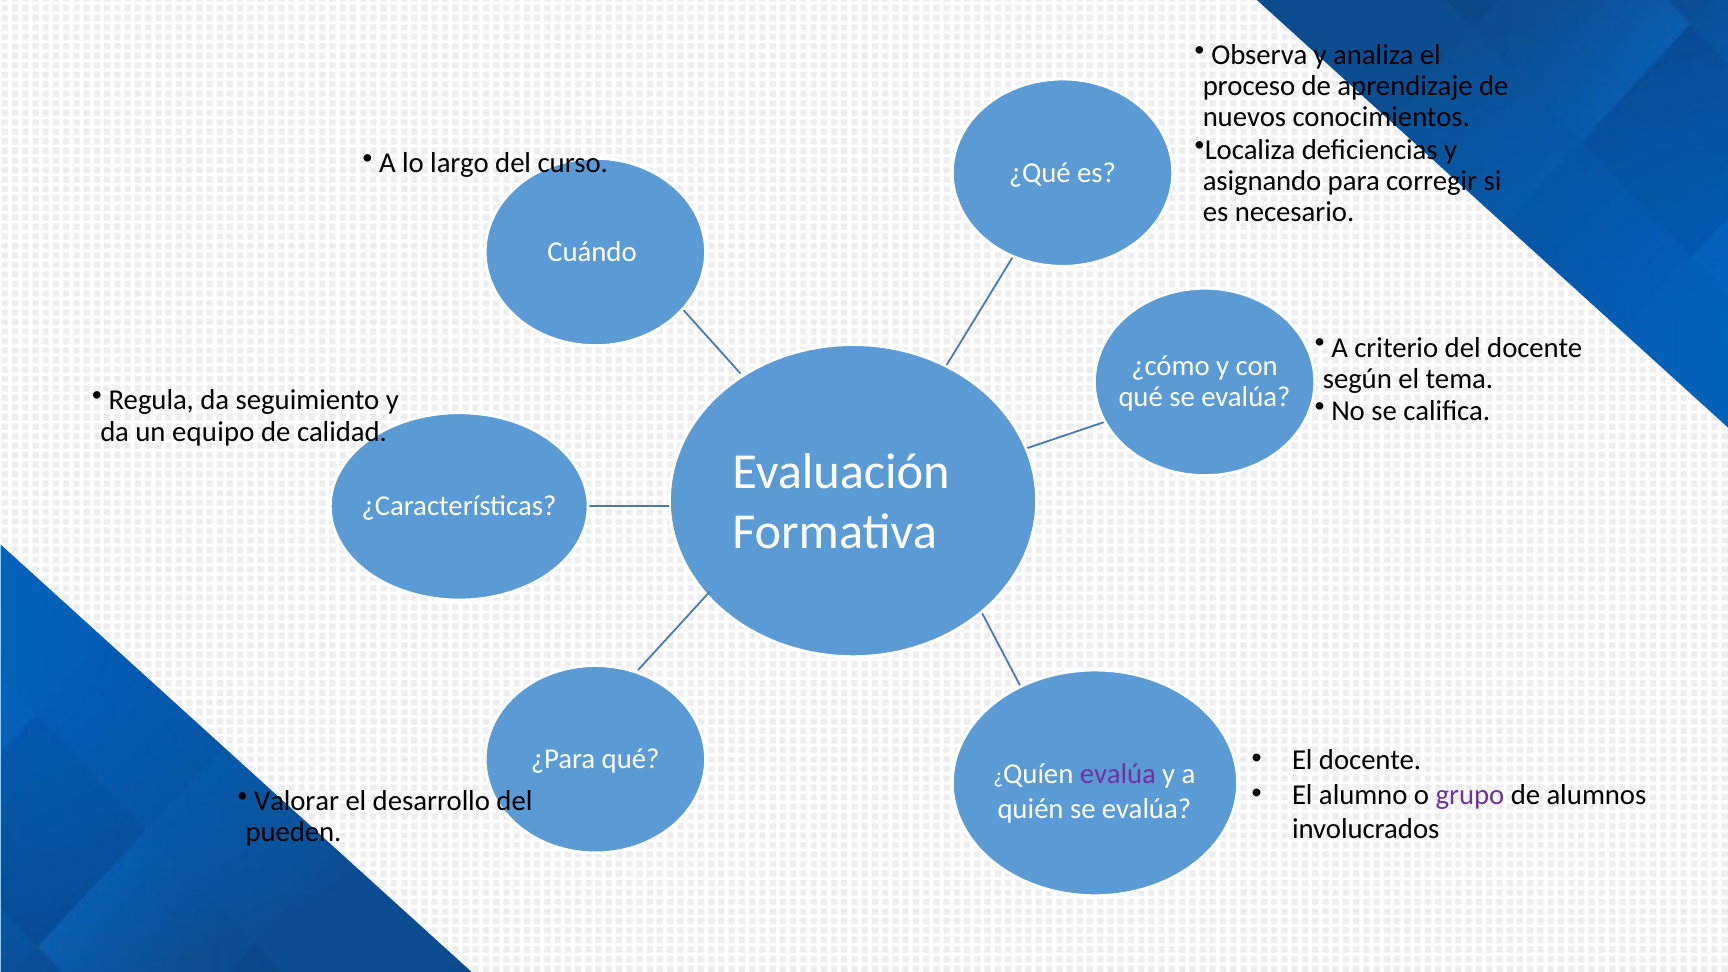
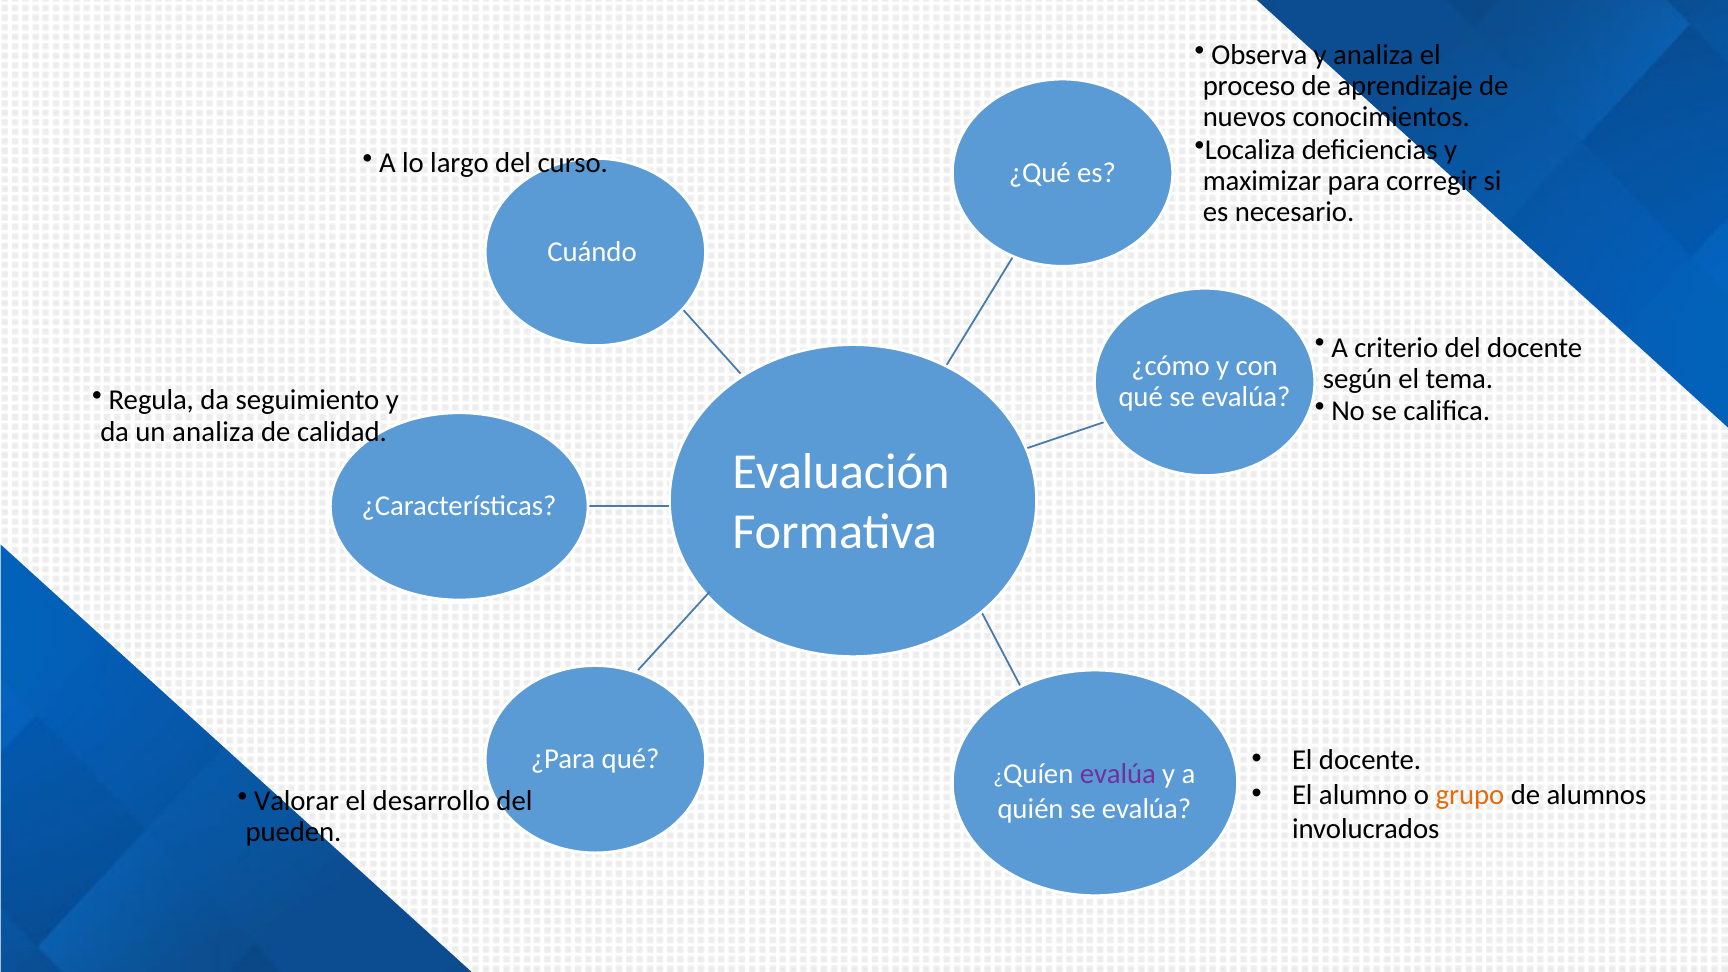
asignando: asignando -> maximizar
un equipo: equipo -> analiza
grupo colour: purple -> orange
